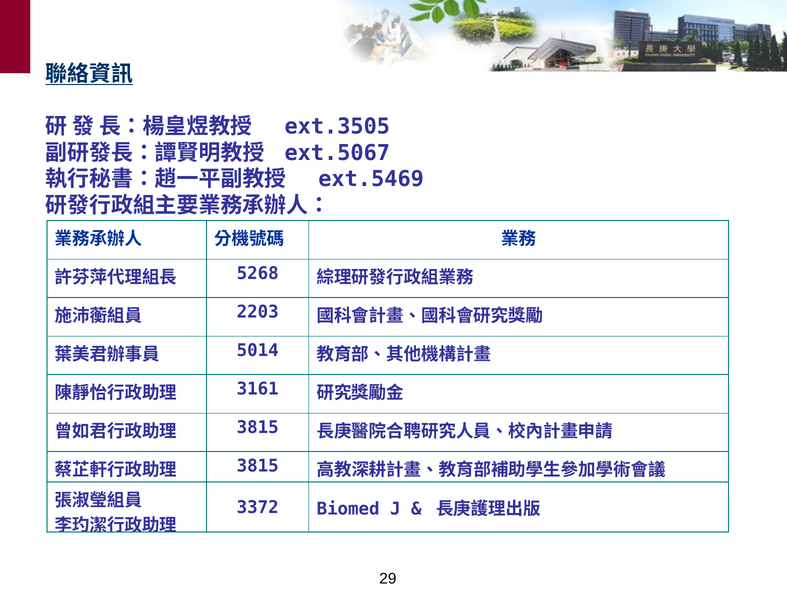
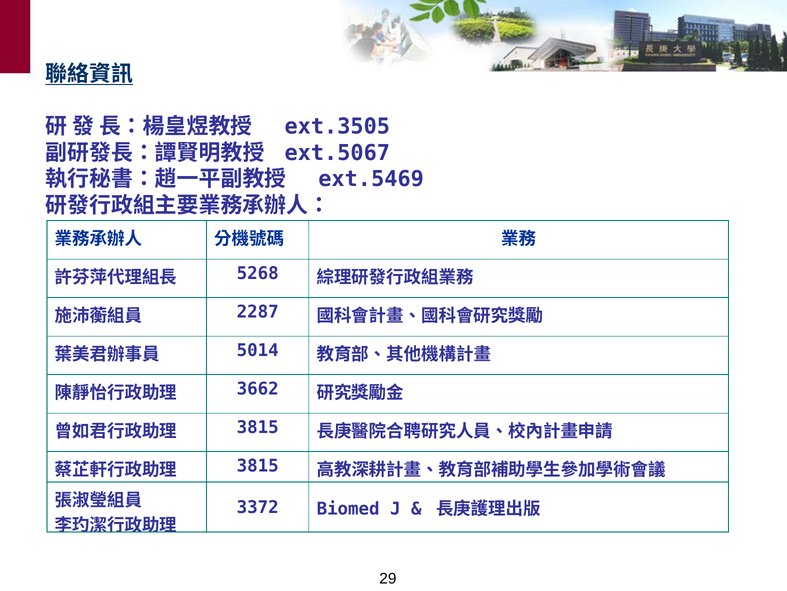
2203: 2203 -> 2287
3161: 3161 -> 3662
